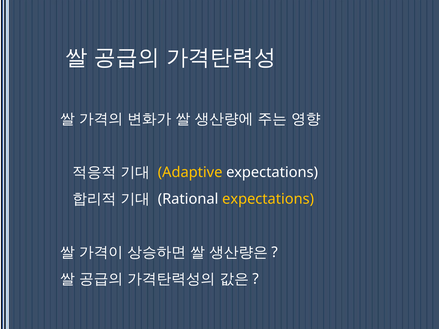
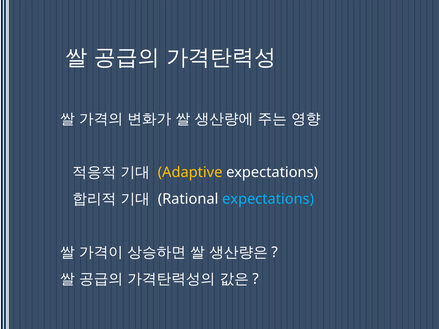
expectations at (268, 199) colour: yellow -> light blue
